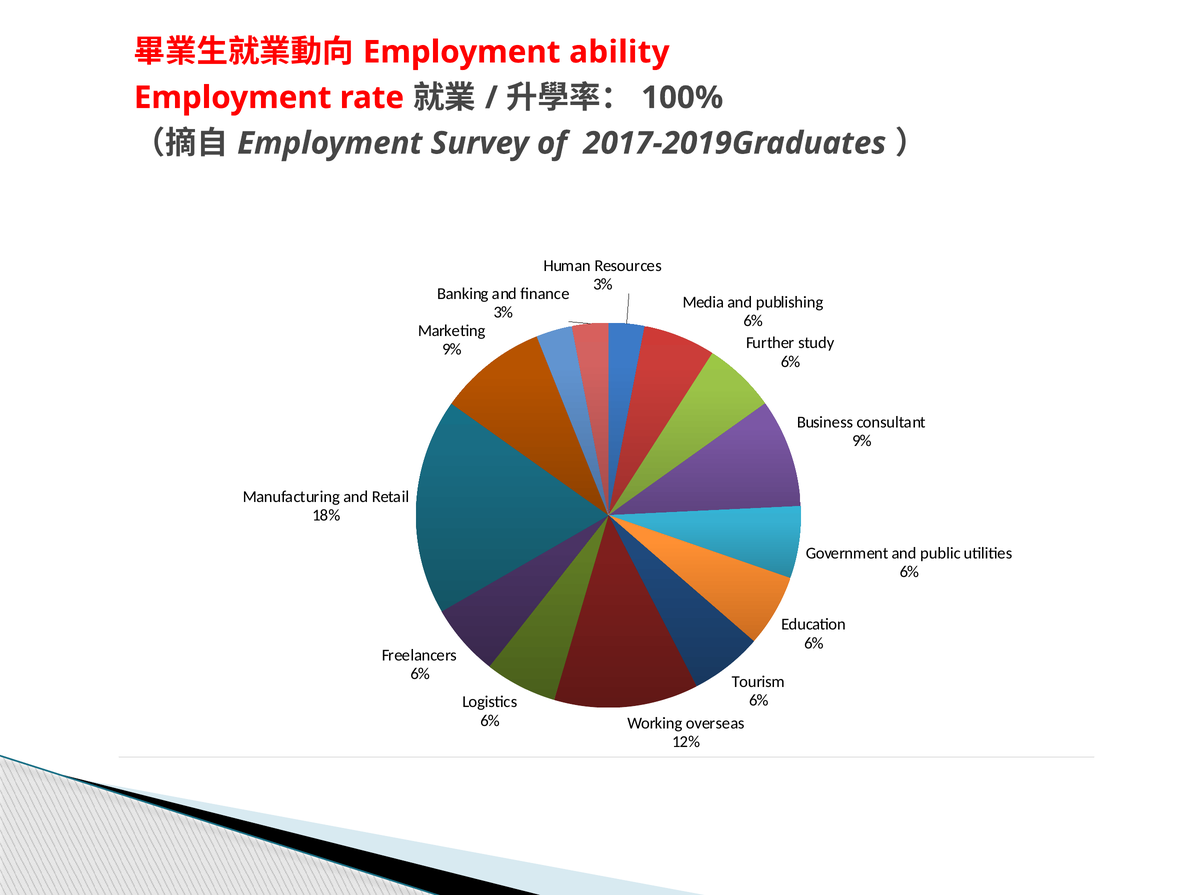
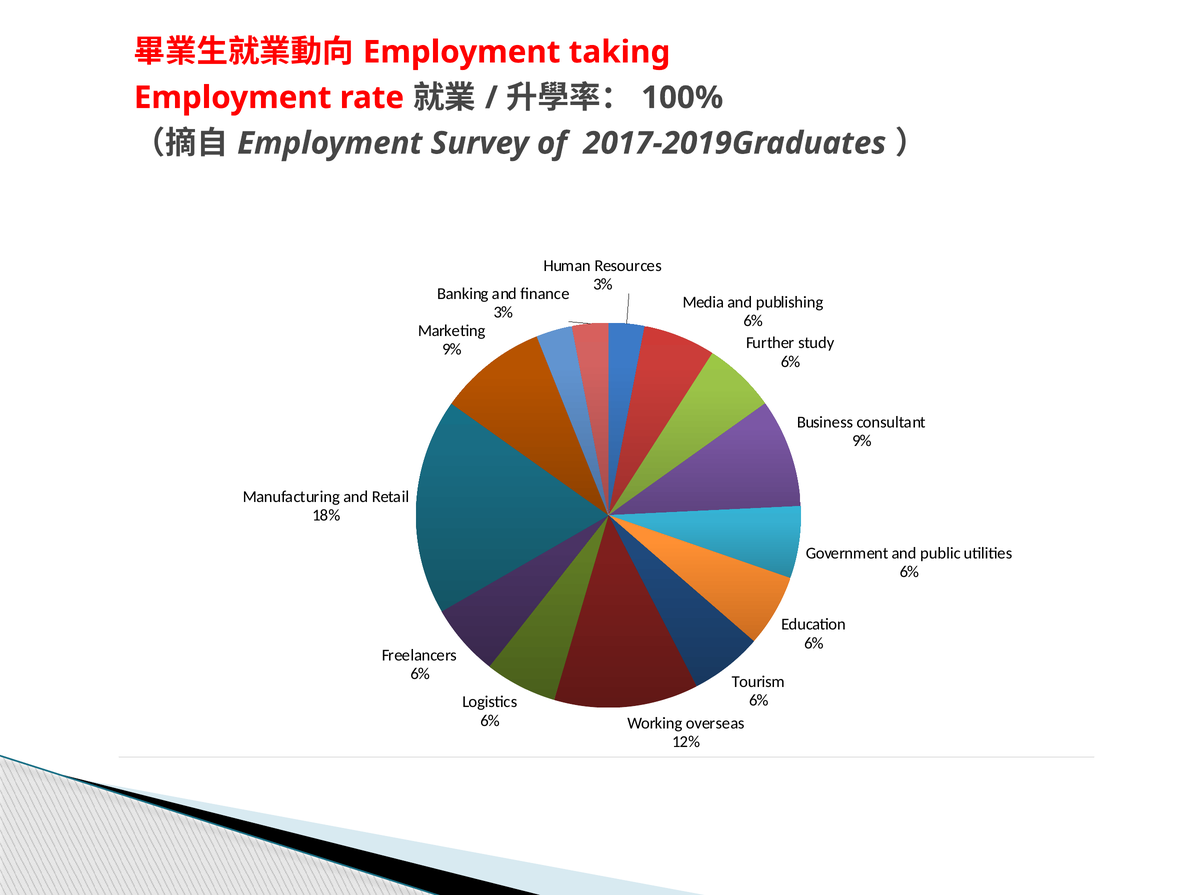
ability: ability -> taking
